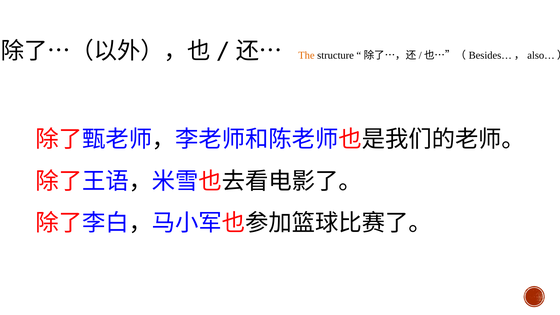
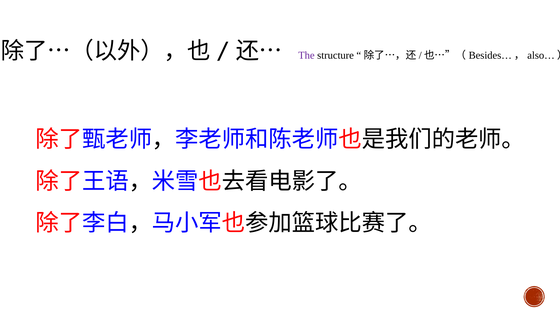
The colour: orange -> purple
